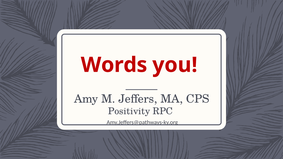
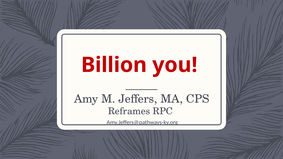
Words: Words -> Billion
Positivity: Positivity -> Reframes
